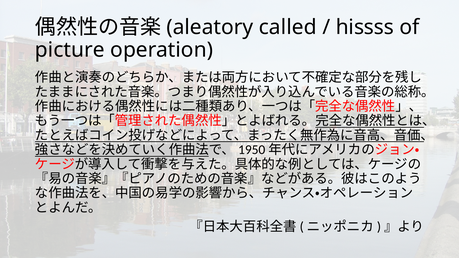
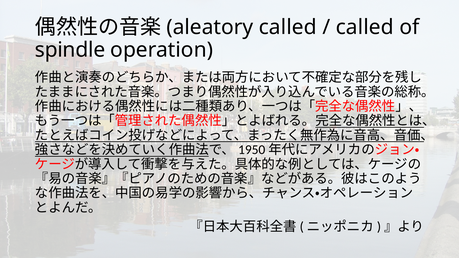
hissss at (365, 27): hissss -> called
picture: picture -> spindle
